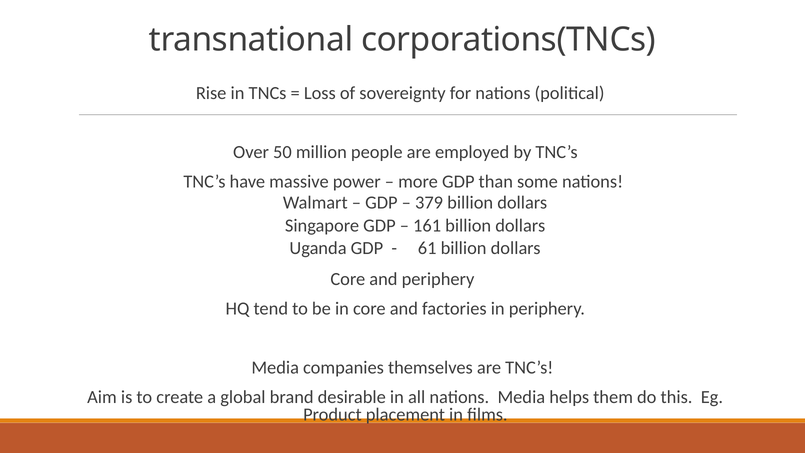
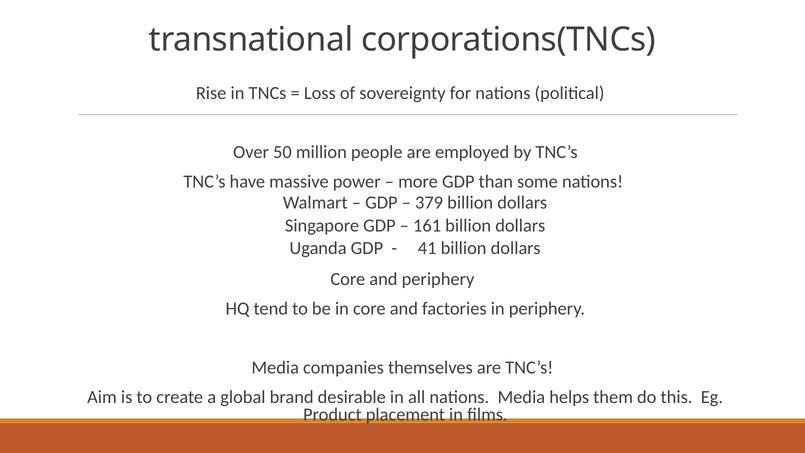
61: 61 -> 41
